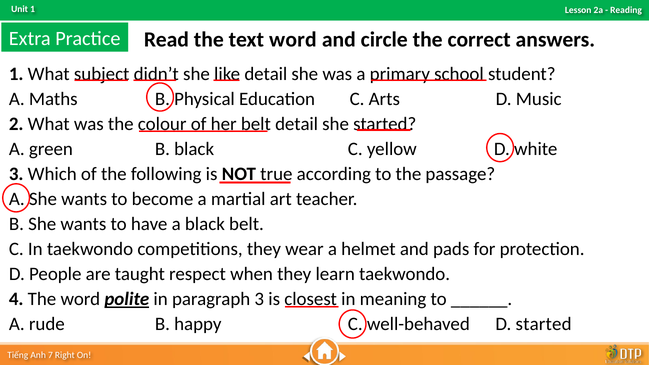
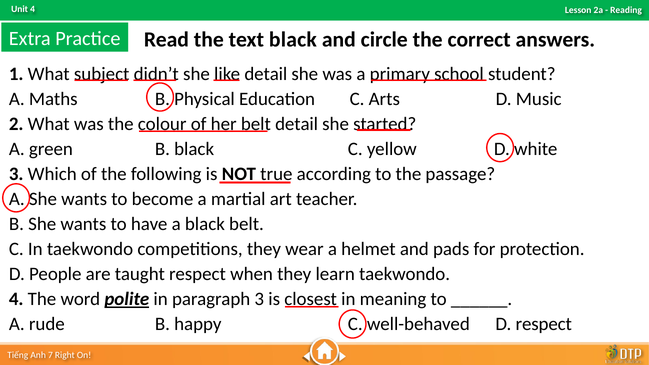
1 at (33, 9): 1 -> 4
text word: word -> black
D started: started -> respect
